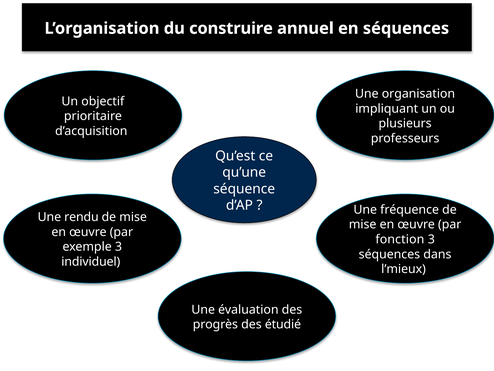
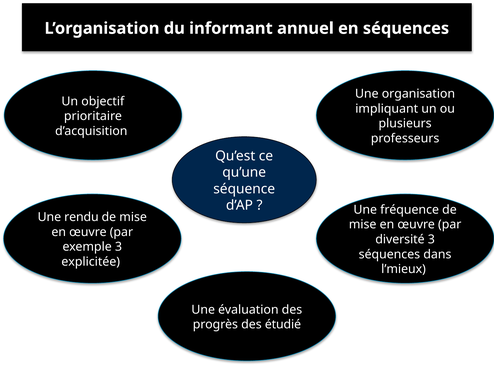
construire: construire -> informant
fonction: fonction -> diversité
individuel: individuel -> explicitée
